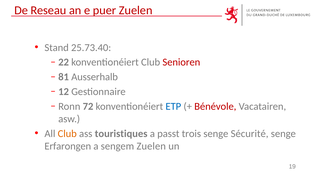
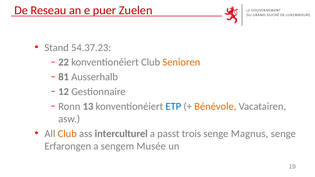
25.73.40: 25.73.40 -> 54.37.23
Senioren colour: red -> orange
72: 72 -> 13
Bénévole colour: red -> orange
touristiques: touristiques -> interculturel
Sécurité: Sécurité -> Magnus
sengem Zuelen: Zuelen -> Musée
